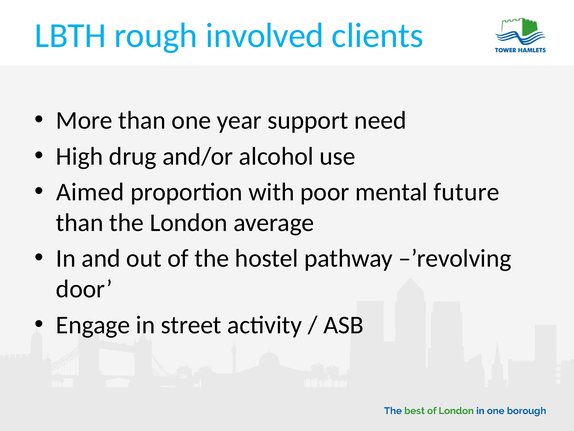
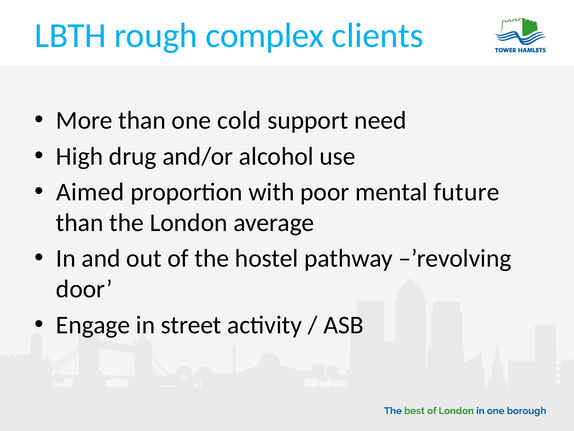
involved: involved -> complex
year: year -> cold
